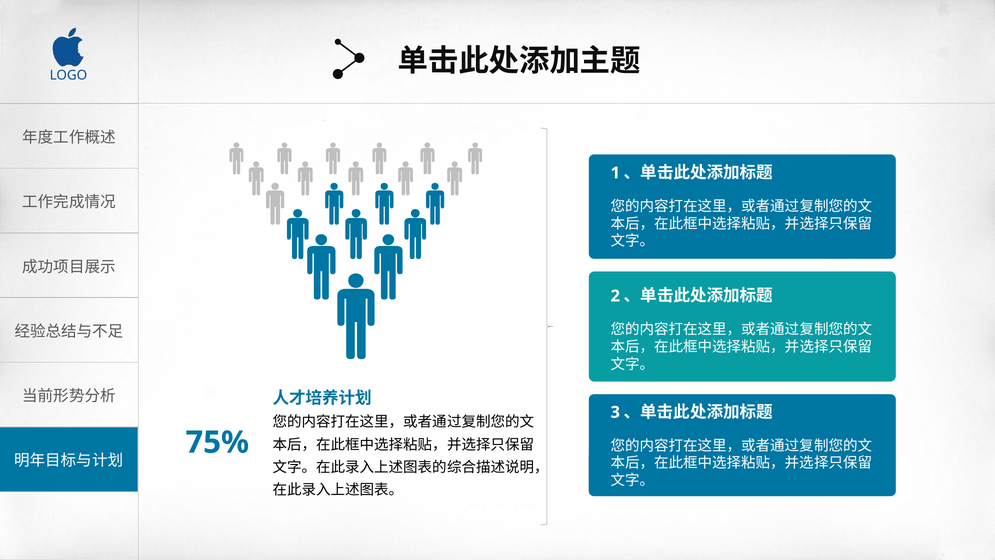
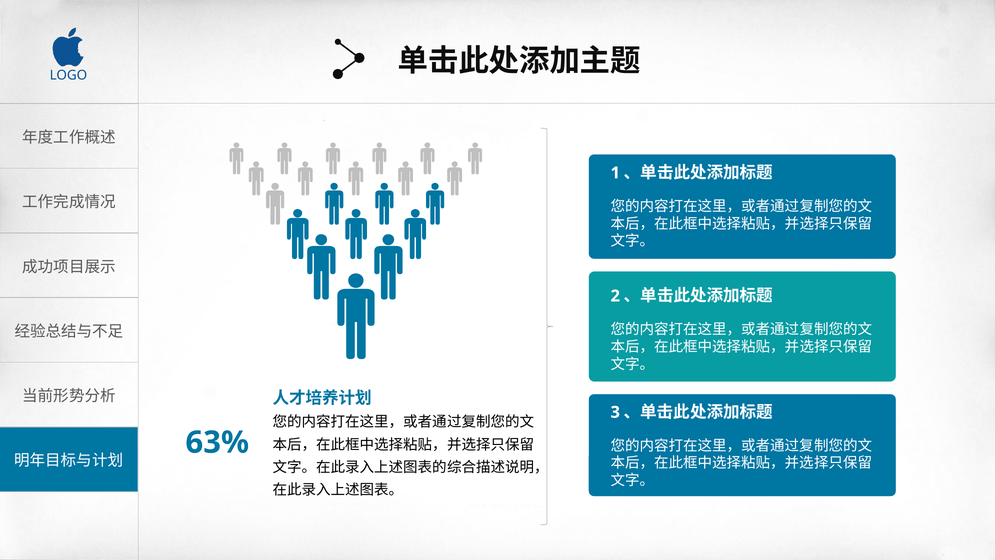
75%: 75% -> 63%
